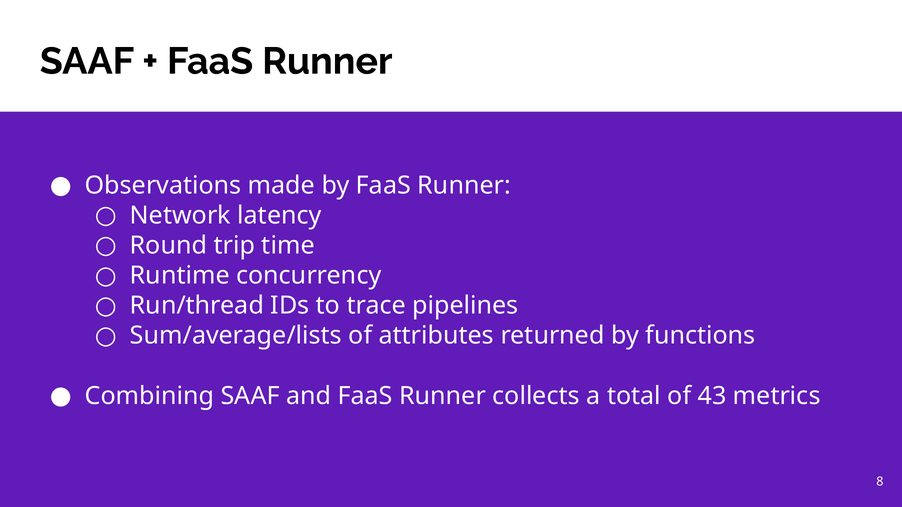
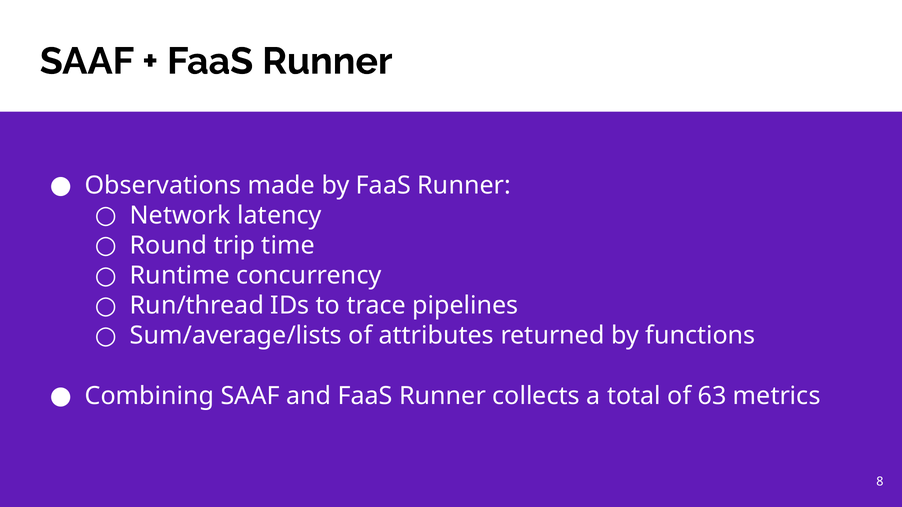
43: 43 -> 63
